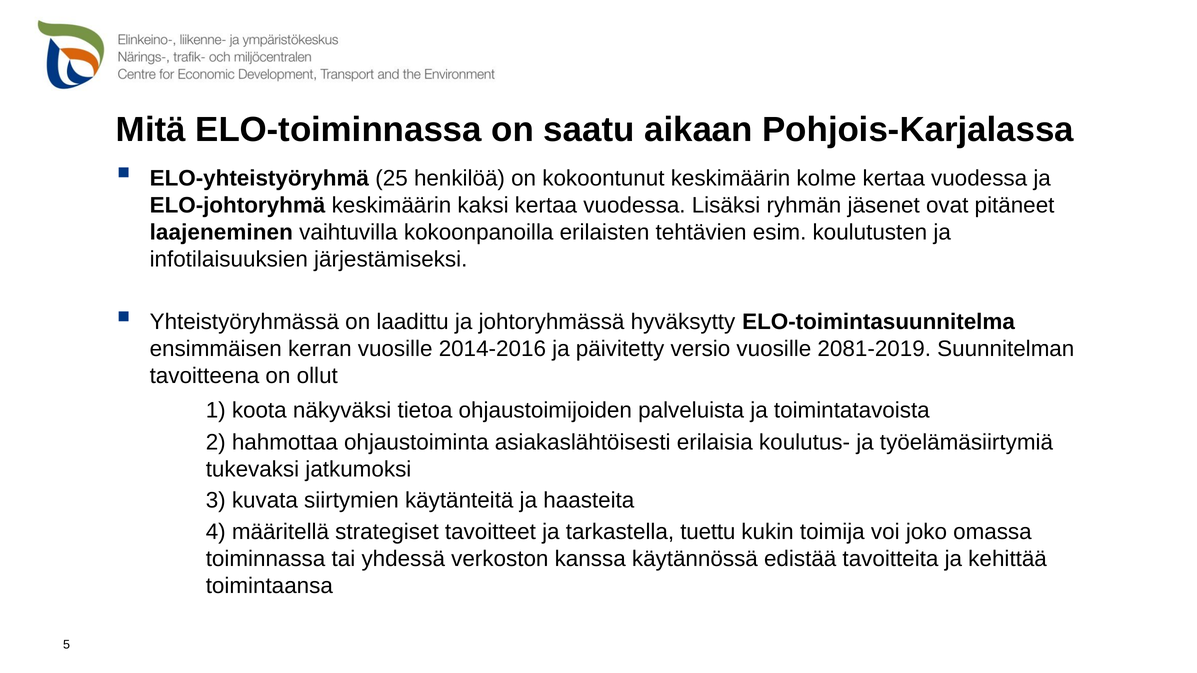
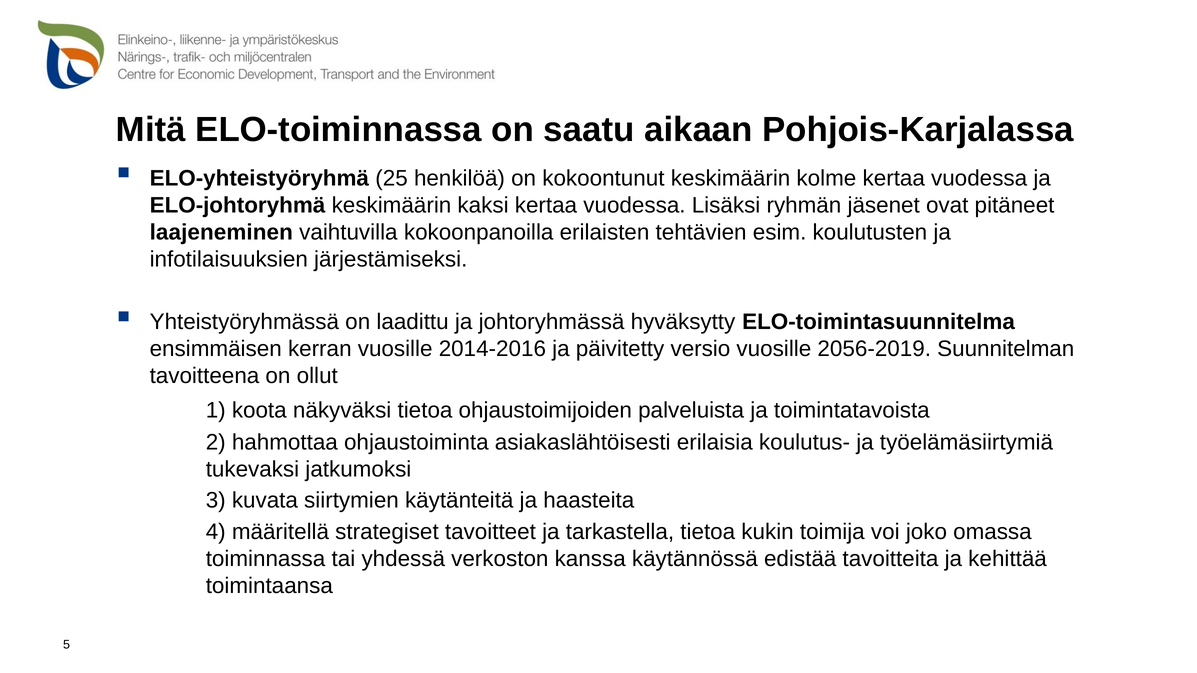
2081-2019: 2081-2019 -> 2056-2019
tarkastella tuettu: tuettu -> tietoa
